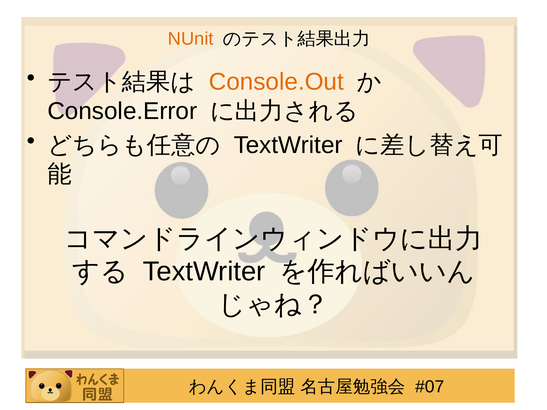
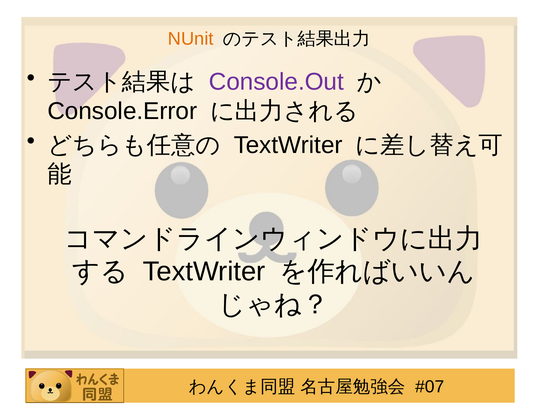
Console.Out colour: orange -> purple
